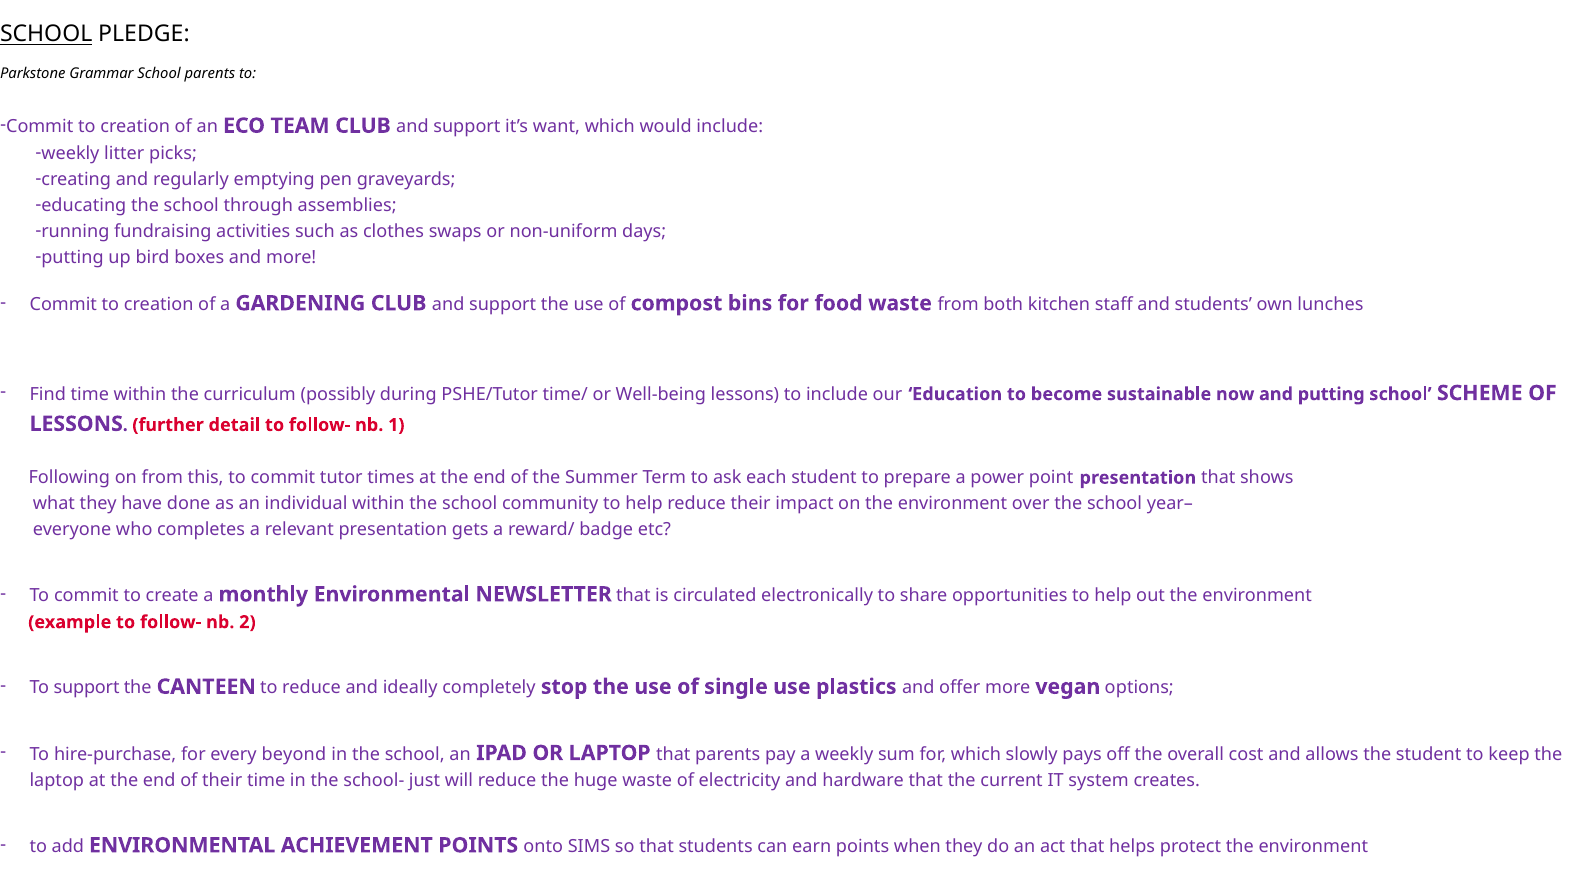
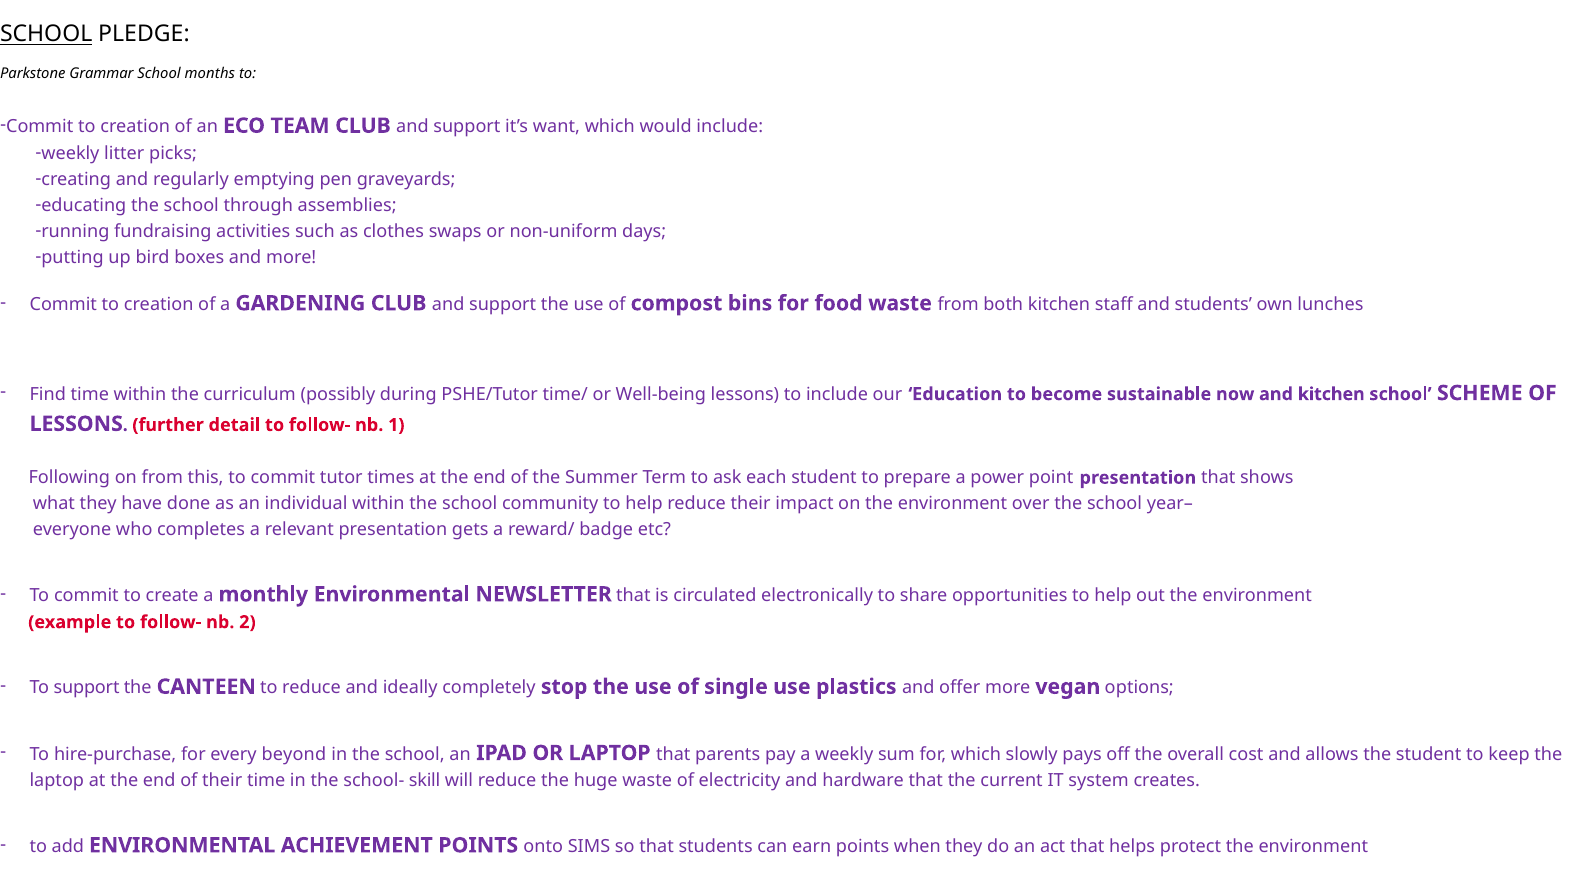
School parents: parents -> months
and putting: putting -> kitchen
just: just -> skill
